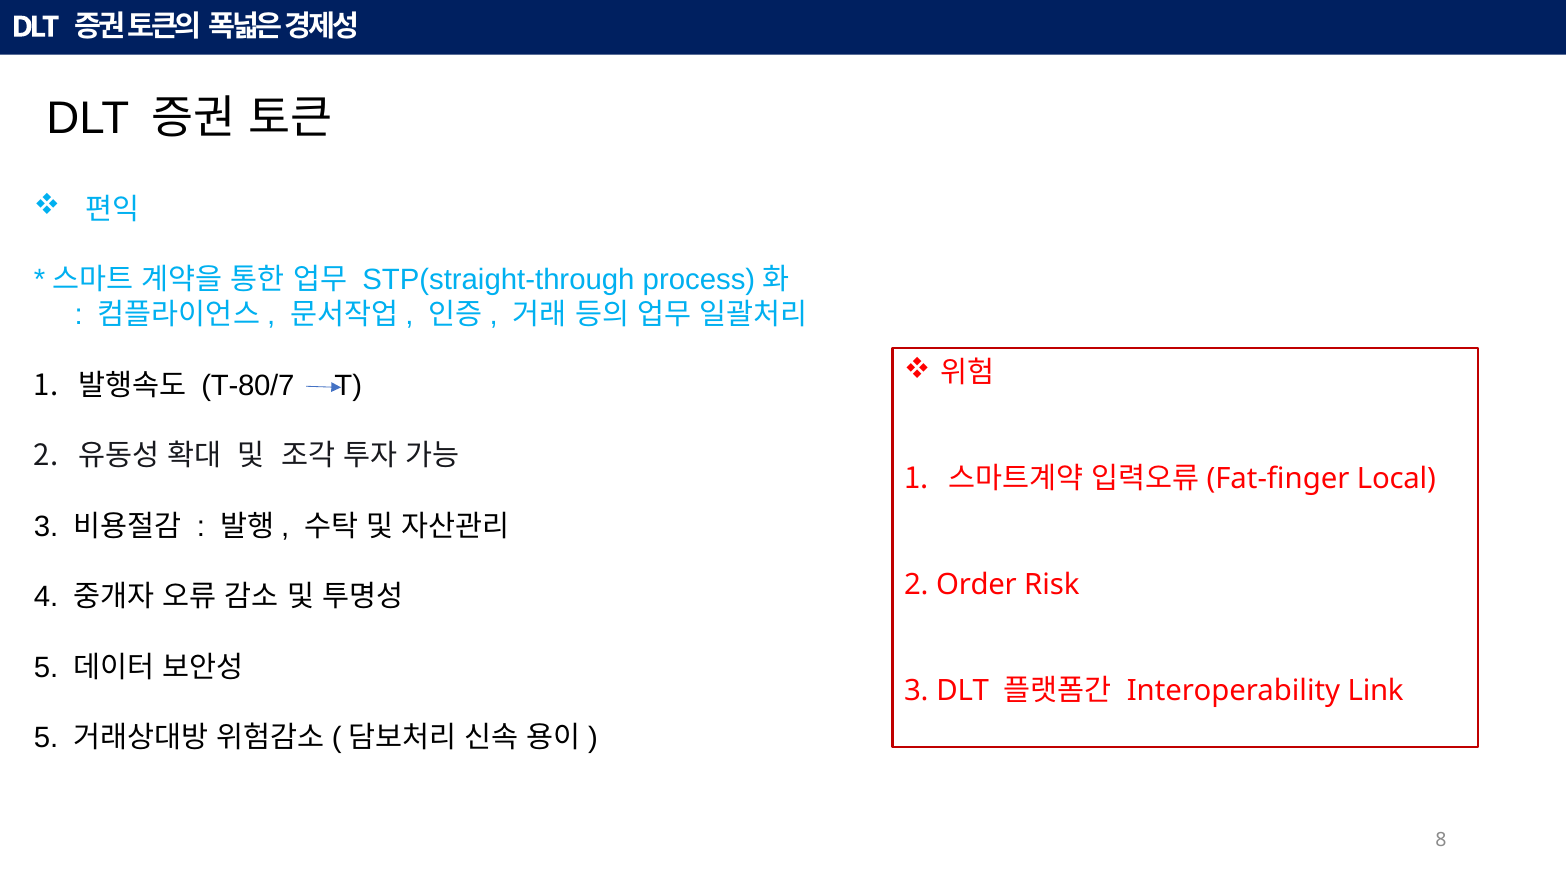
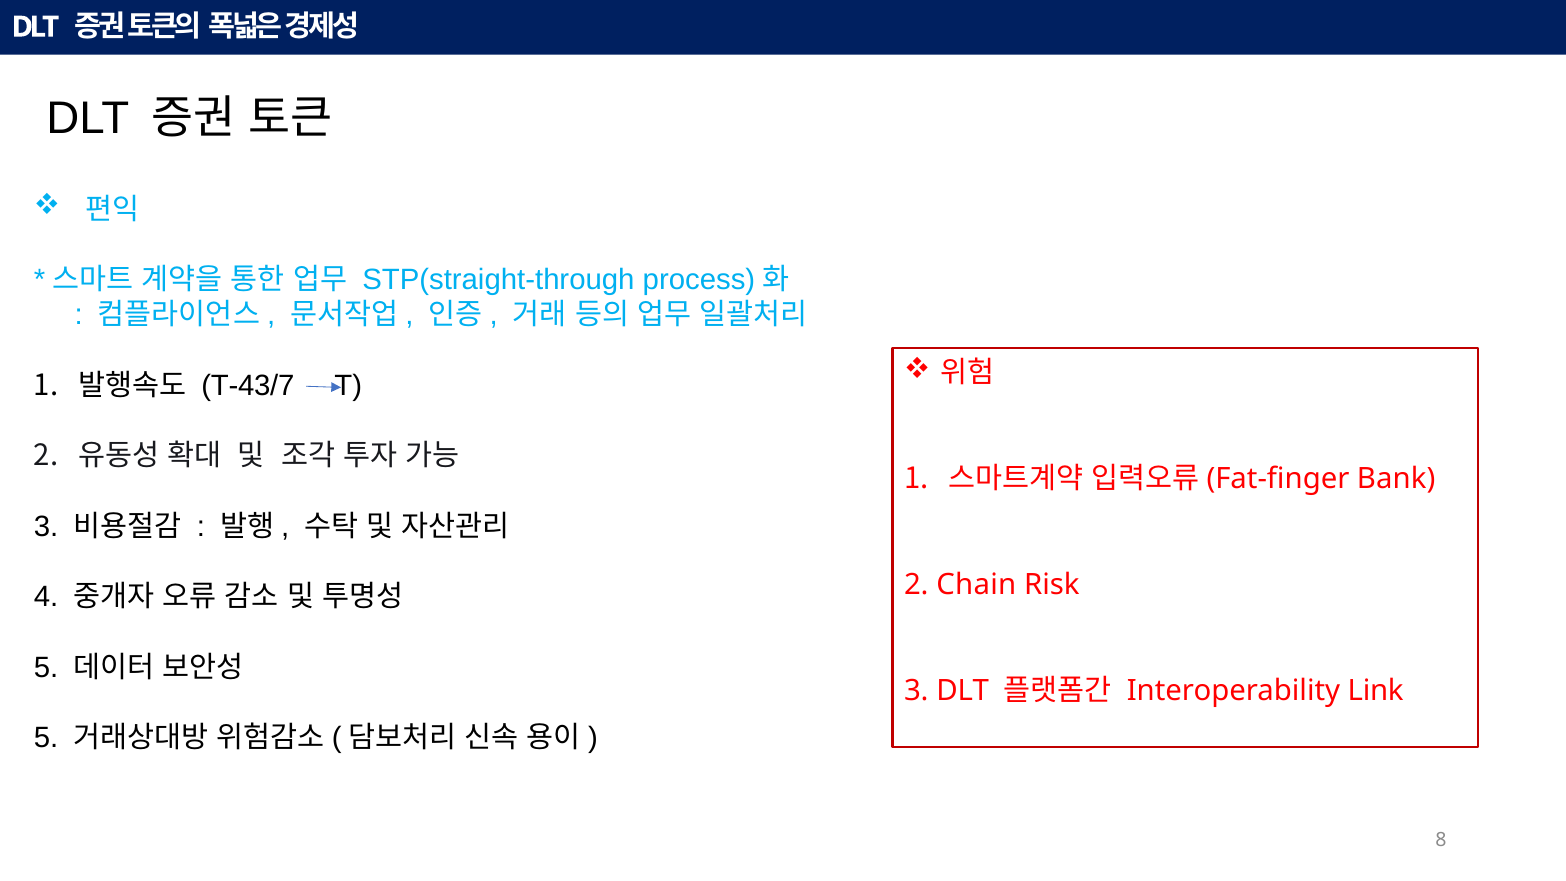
T-80/7: T-80/7 -> T-43/7
Local: Local -> Bank
Order: Order -> Chain
